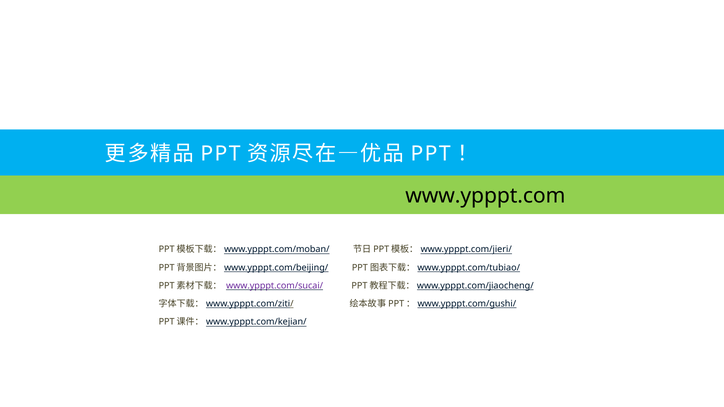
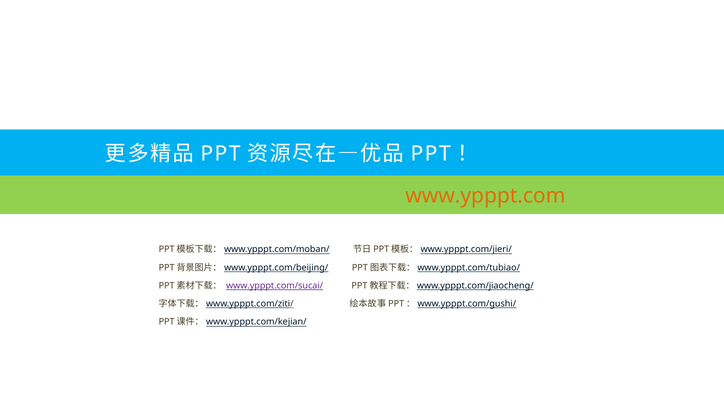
www.ypppt.com colour: black -> orange
